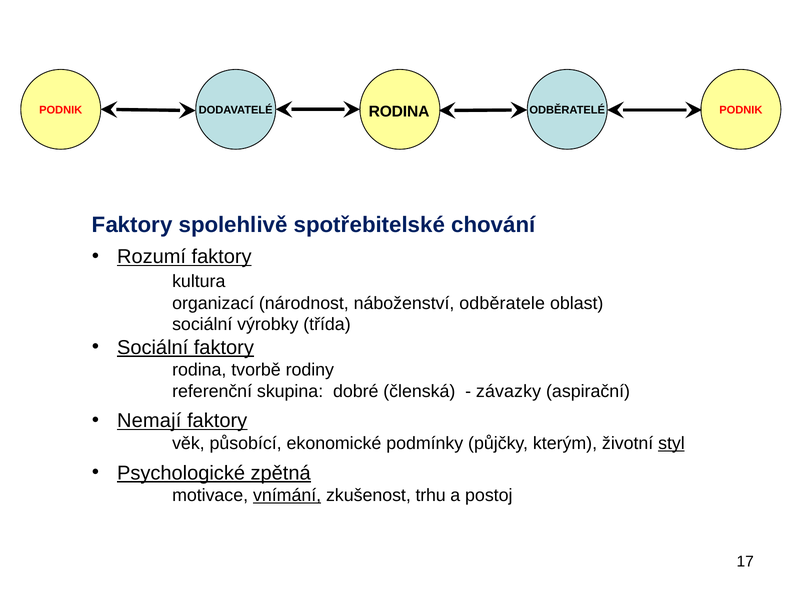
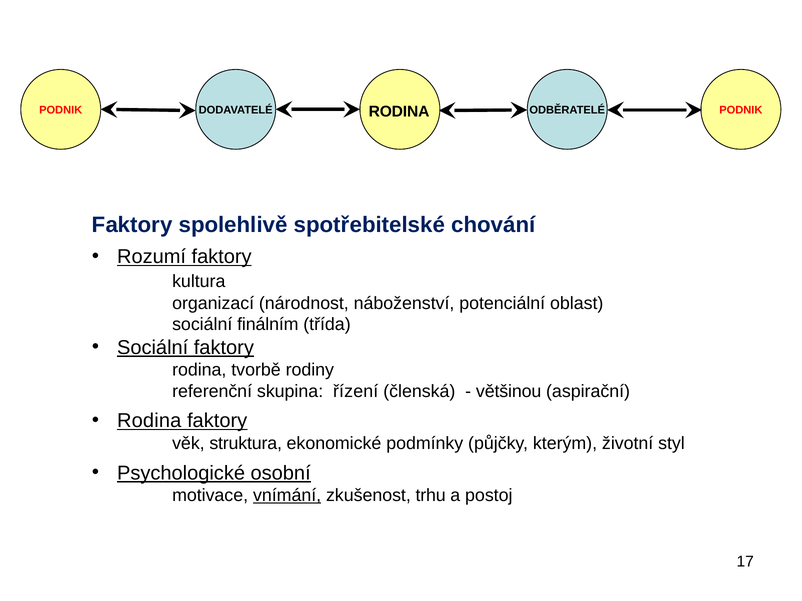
odběratele: odběratele -> potenciální
výrobky: výrobky -> finálním
dobré: dobré -> řízení
závazky: závazky -> většinou
Nemají at (149, 421): Nemají -> Rodina
působící: působící -> struktura
styl underline: present -> none
zpětná: zpětná -> osobní
